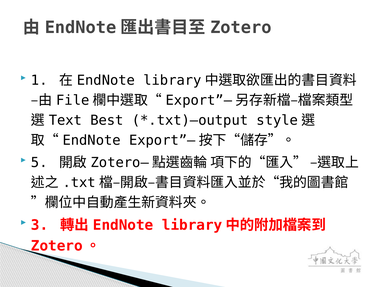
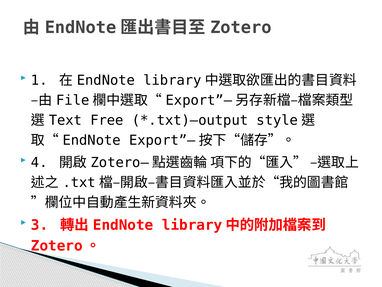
Best: Best -> Free
5: 5 -> 4
